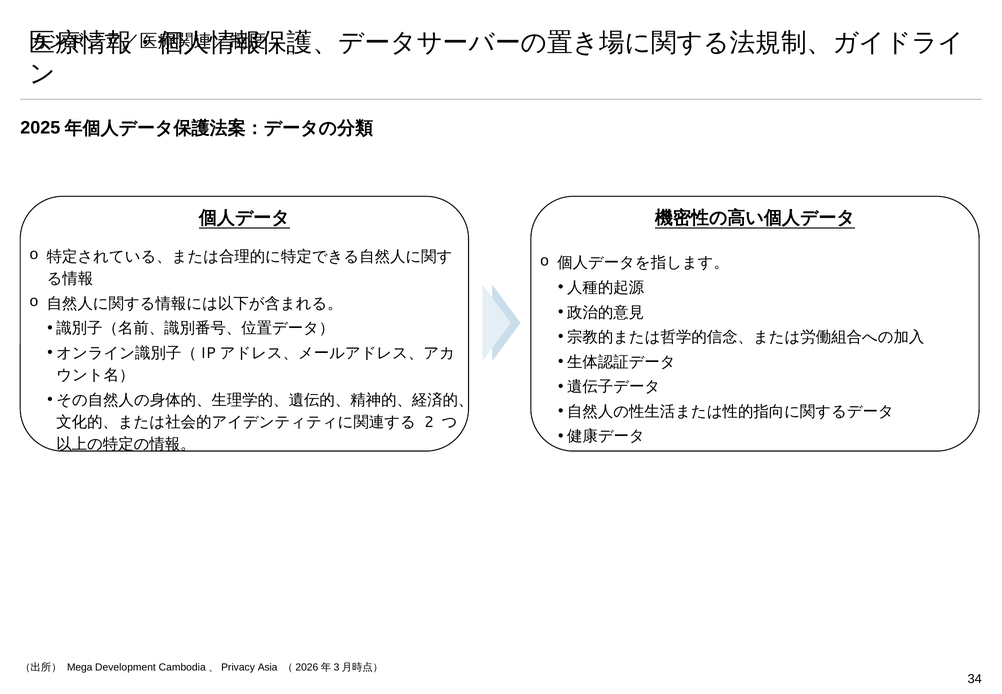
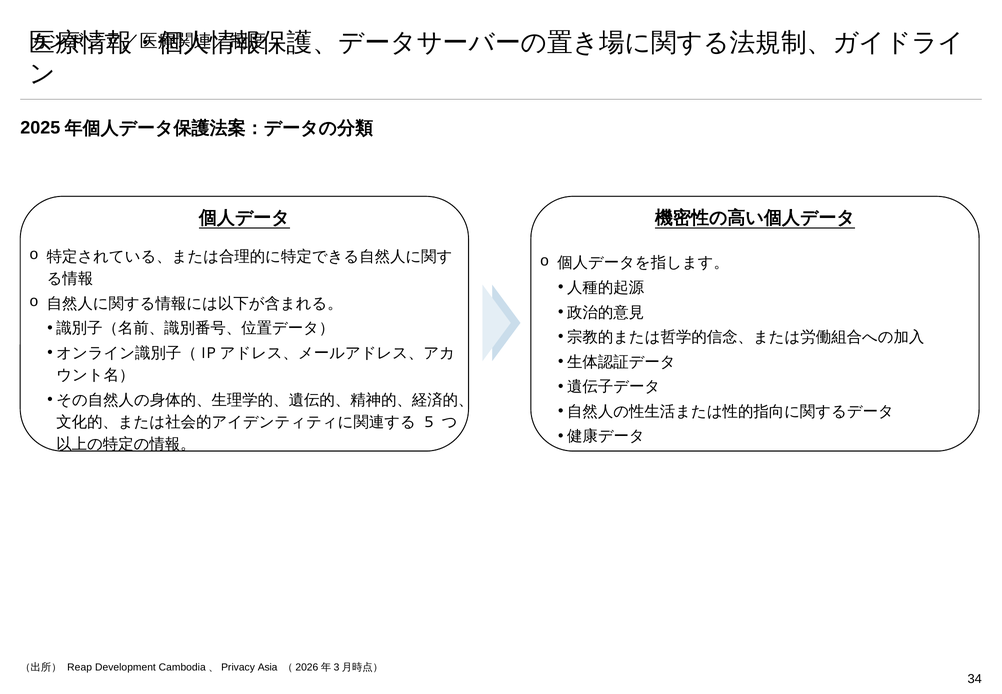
2: 2 -> 5
Mega: Mega -> Reap
